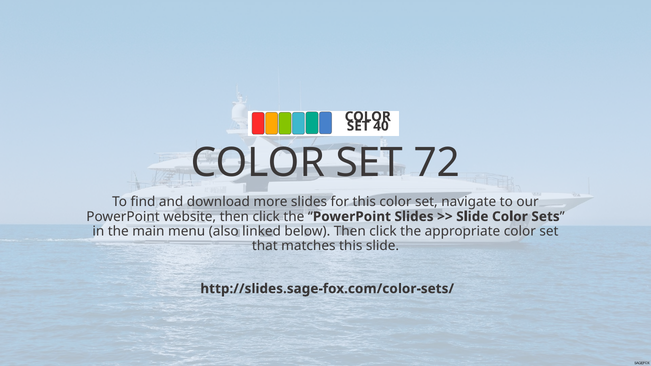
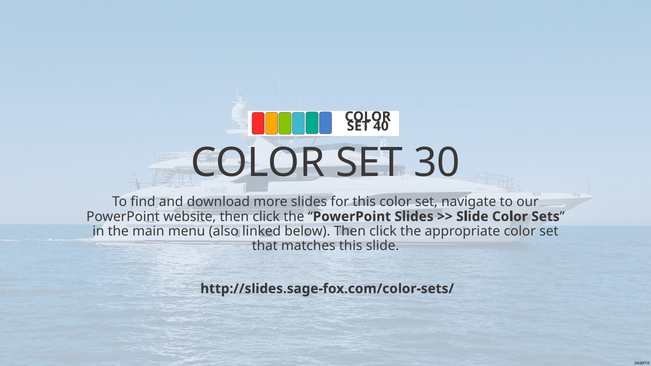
72: 72 -> 30
